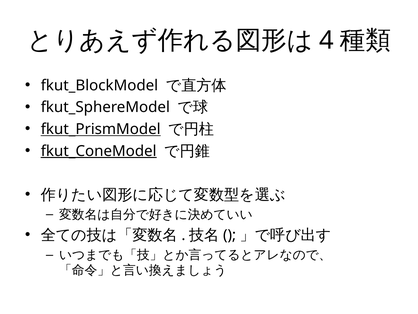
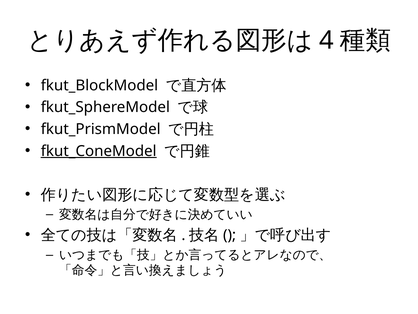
fkut_PrismModel underline: present -> none
